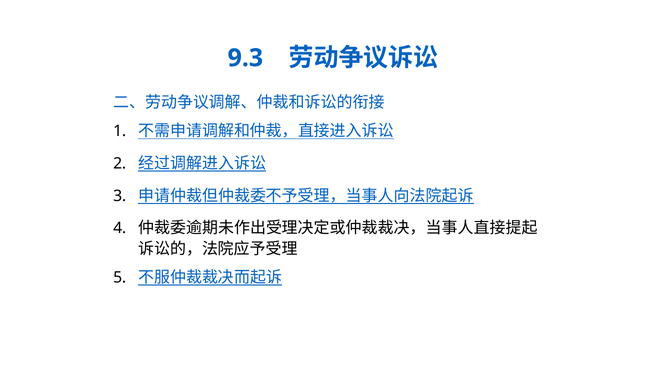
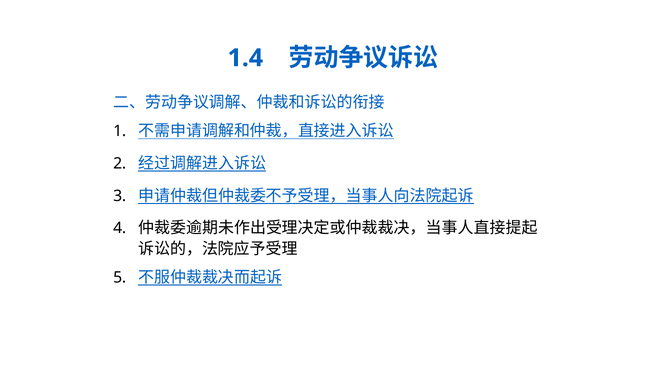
9.3: 9.3 -> 1.4
